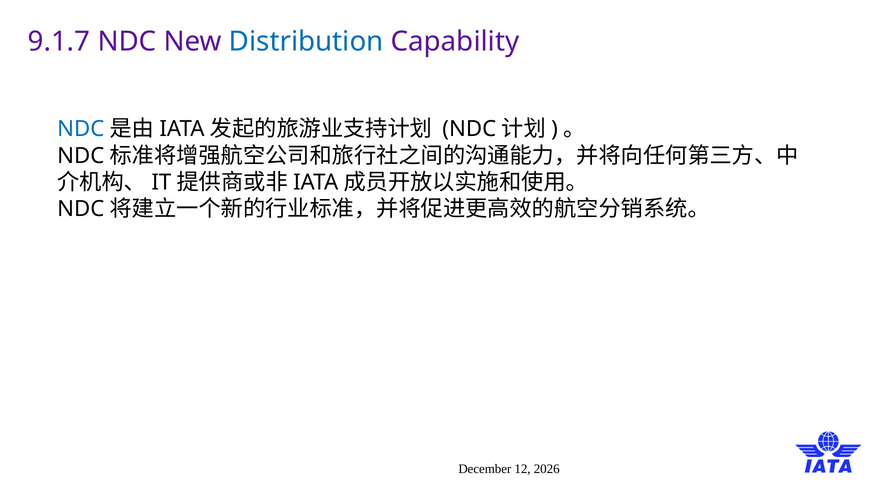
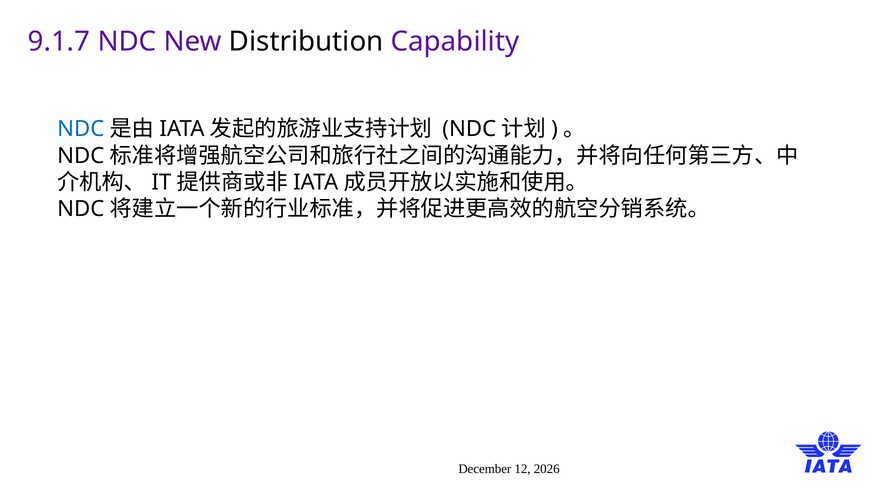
Distribution colour: blue -> black
